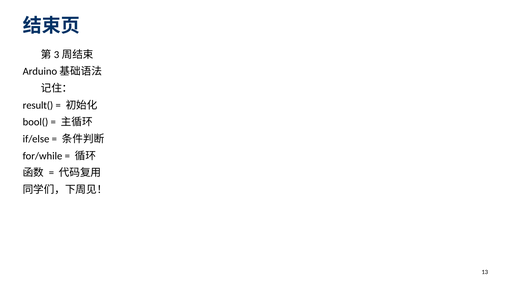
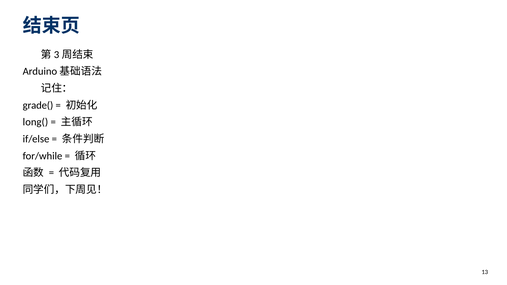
result(: result( -> grade(
bool(: bool( -> long(
